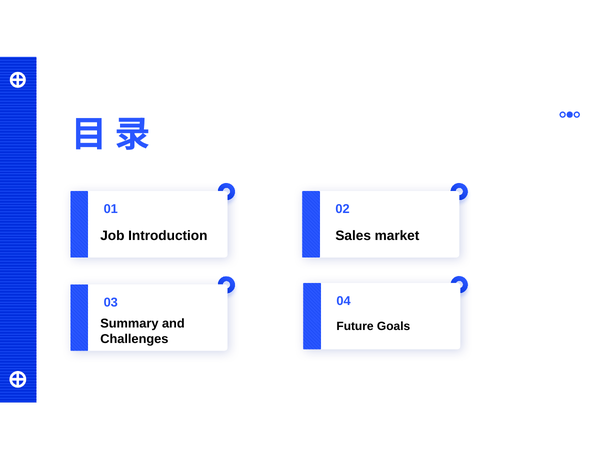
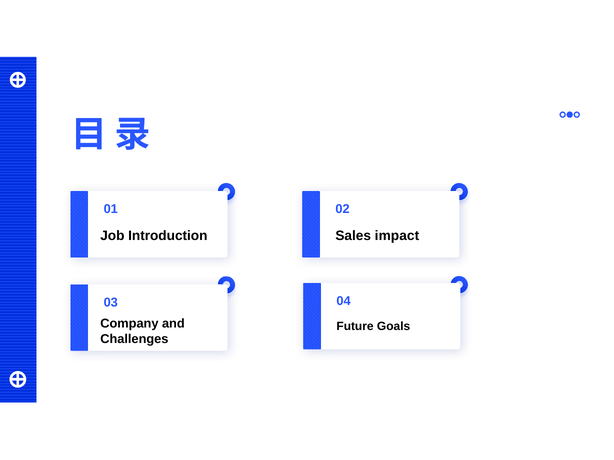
market: market -> impact
Summary: Summary -> Company
